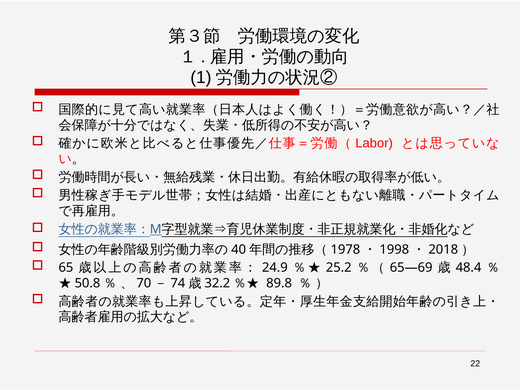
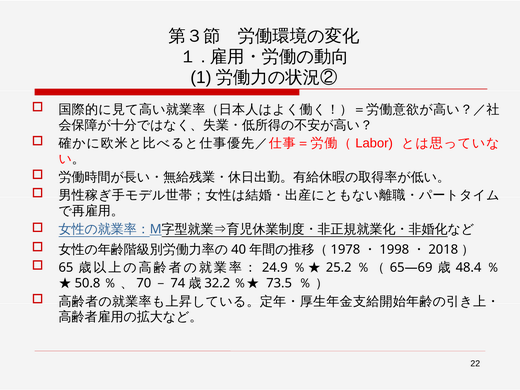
89.8: 89.8 -> 73.5
